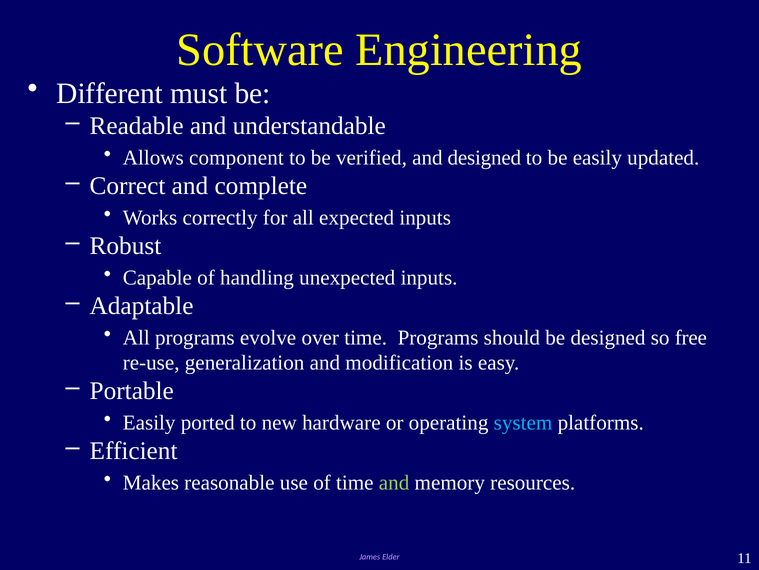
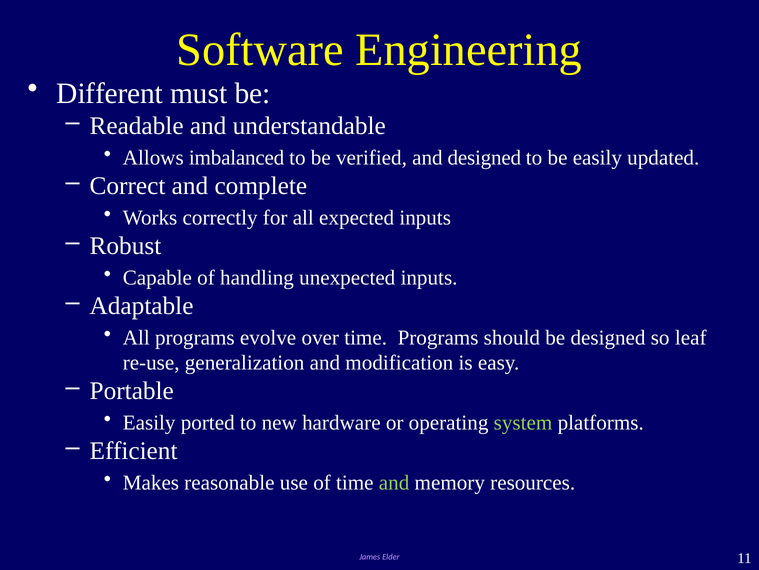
component: component -> imbalanced
free: free -> leaf
system colour: light blue -> light green
